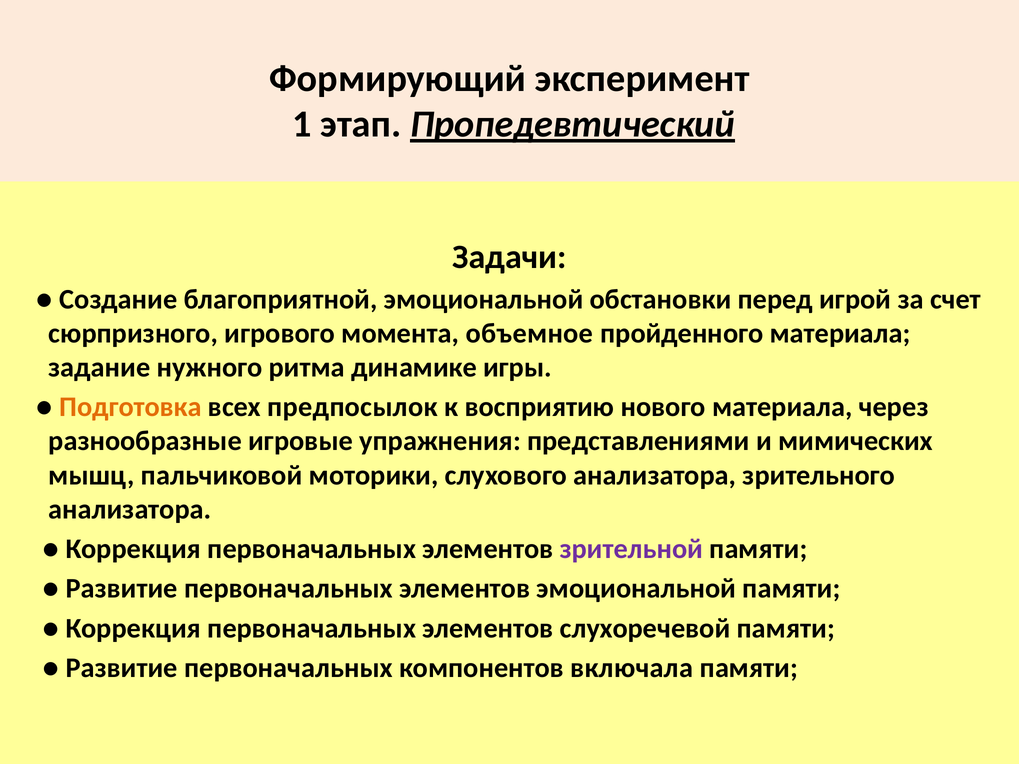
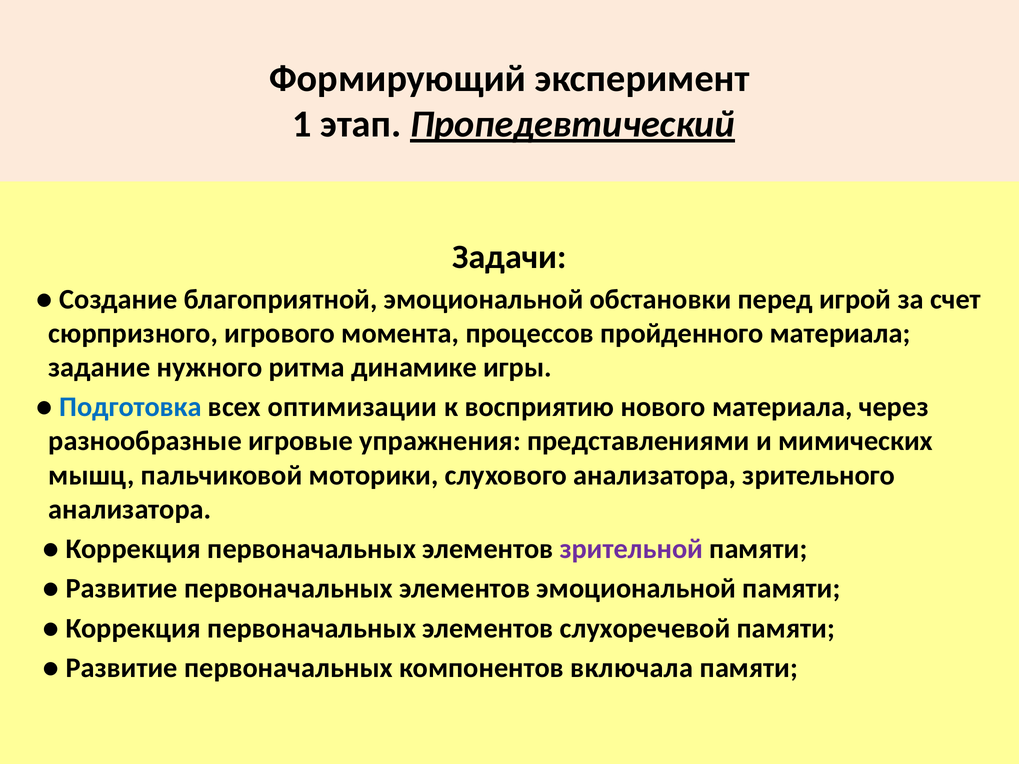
объемное: объемное -> процессов
Подготовка colour: orange -> blue
предпосылок: предпосылок -> оптимизации
